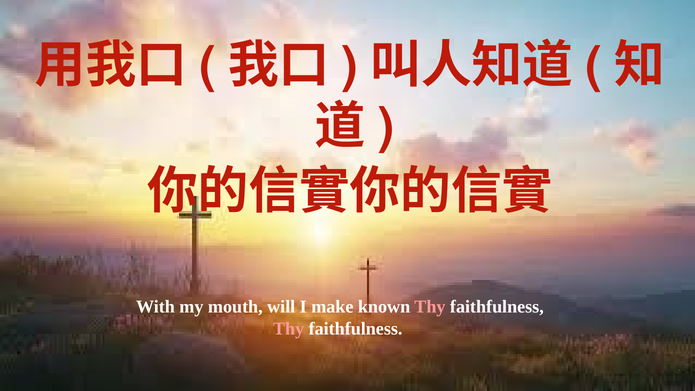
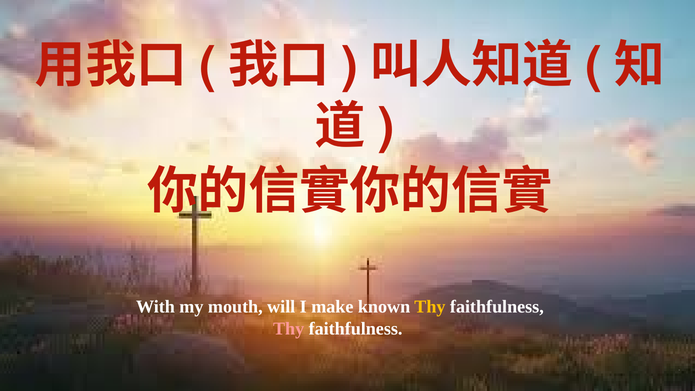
Thy at (430, 307) colour: pink -> yellow
